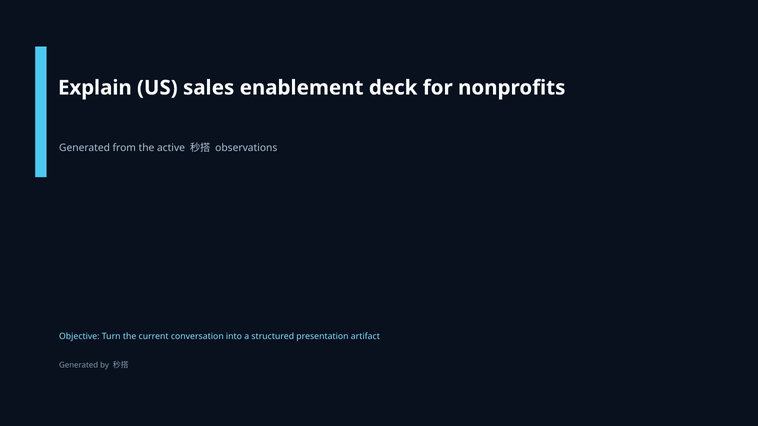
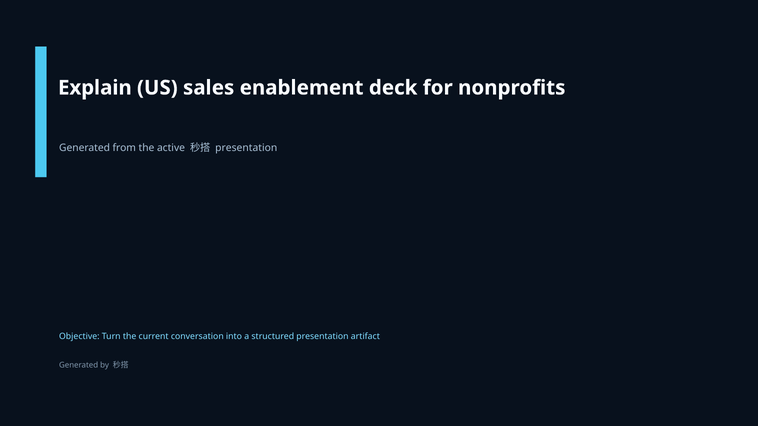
observations at (246, 148): observations -> presentation
